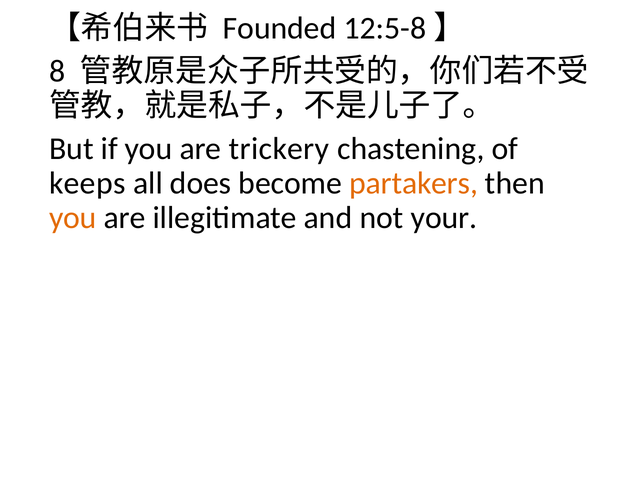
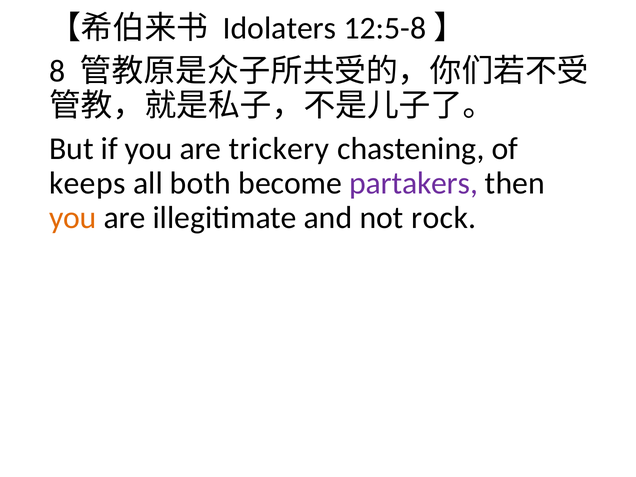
Founded: Founded -> Idolaters
does: does -> both
partakers colour: orange -> purple
your: your -> rock
